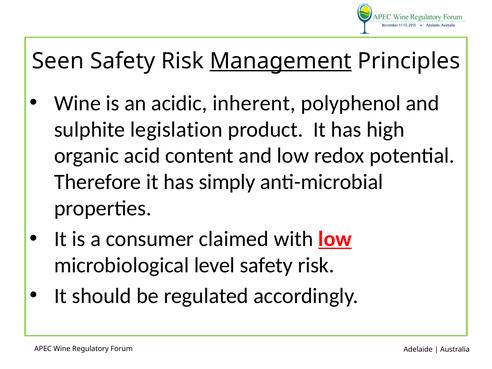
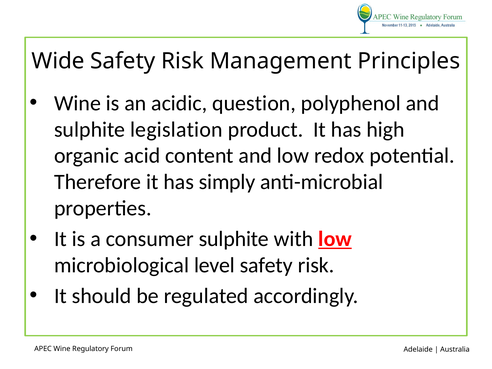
Seen: Seen -> Wide
Management underline: present -> none
inherent: inherent -> question
consumer claimed: claimed -> sulphite
